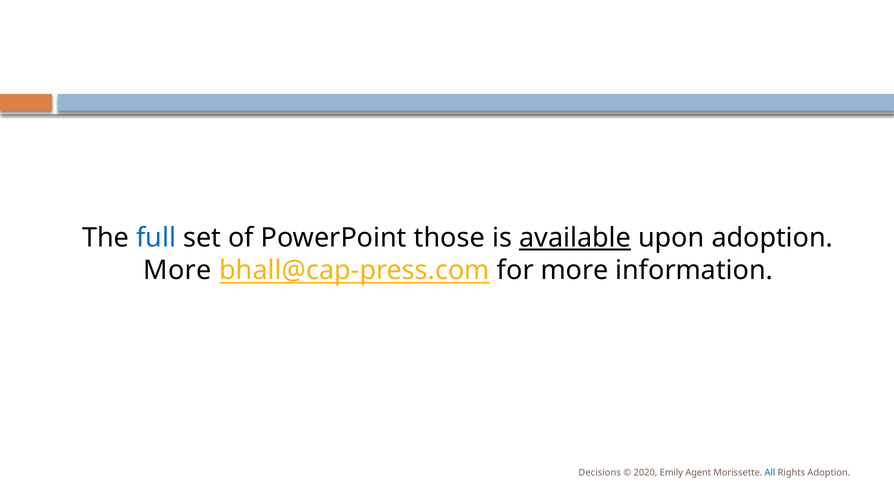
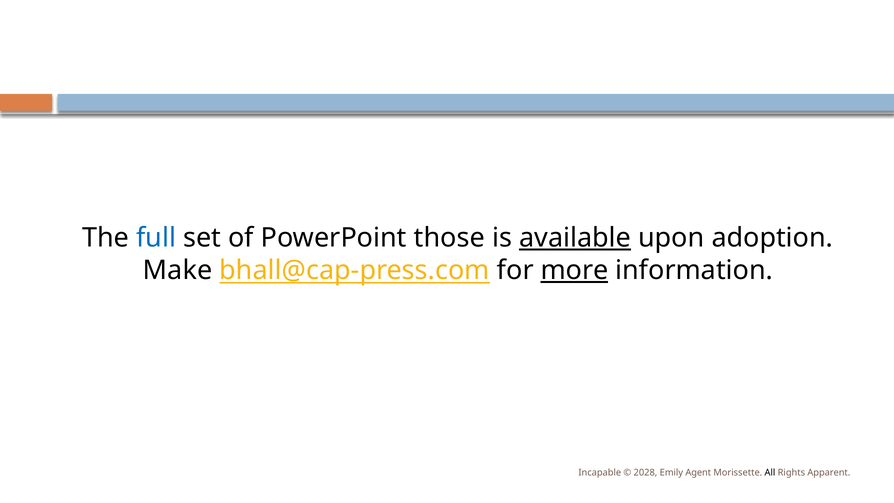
More at (178, 270): More -> Make
more at (575, 270) underline: none -> present
Decisions: Decisions -> Incapable
2020: 2020 -> 2028
All colour: blue -> black
Rights Adoption: Adoption -> Apparent
